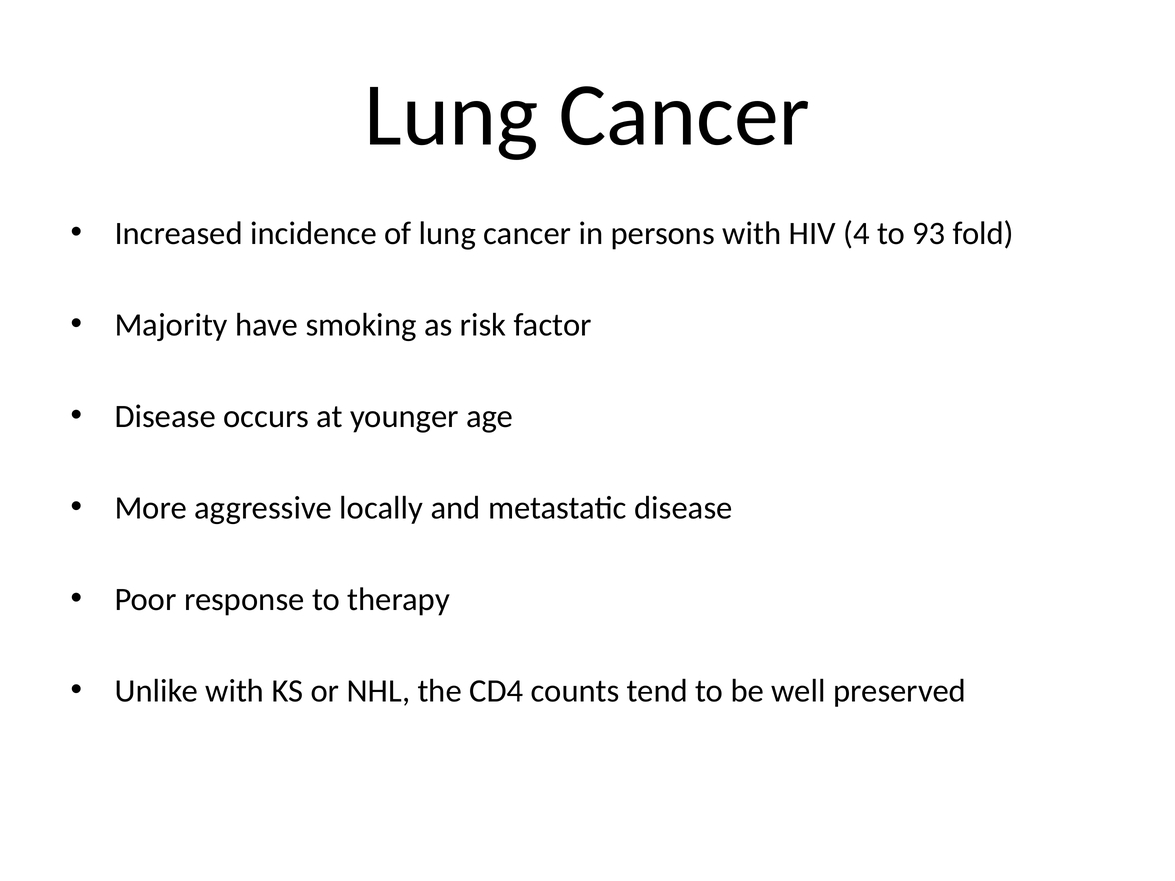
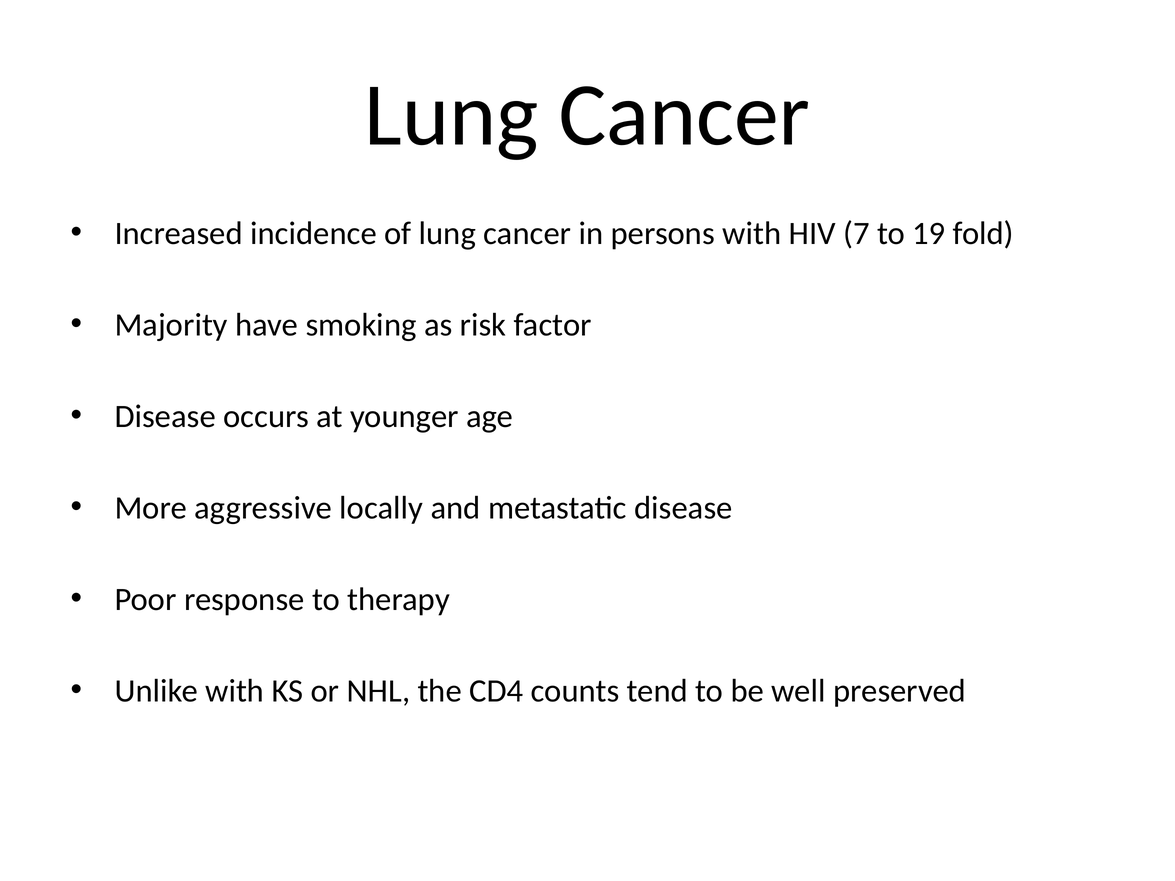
4: 4 -> 7
93: 93 -> 19
